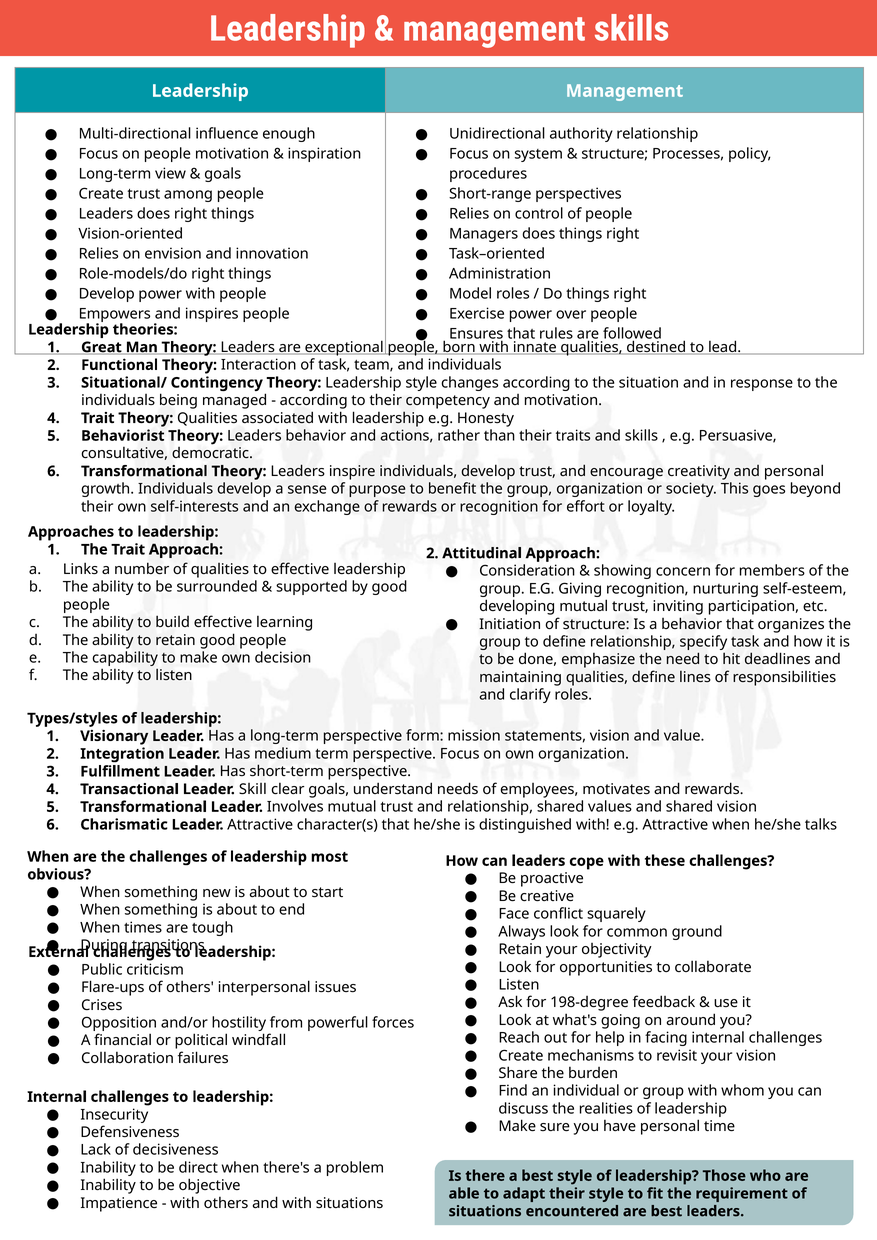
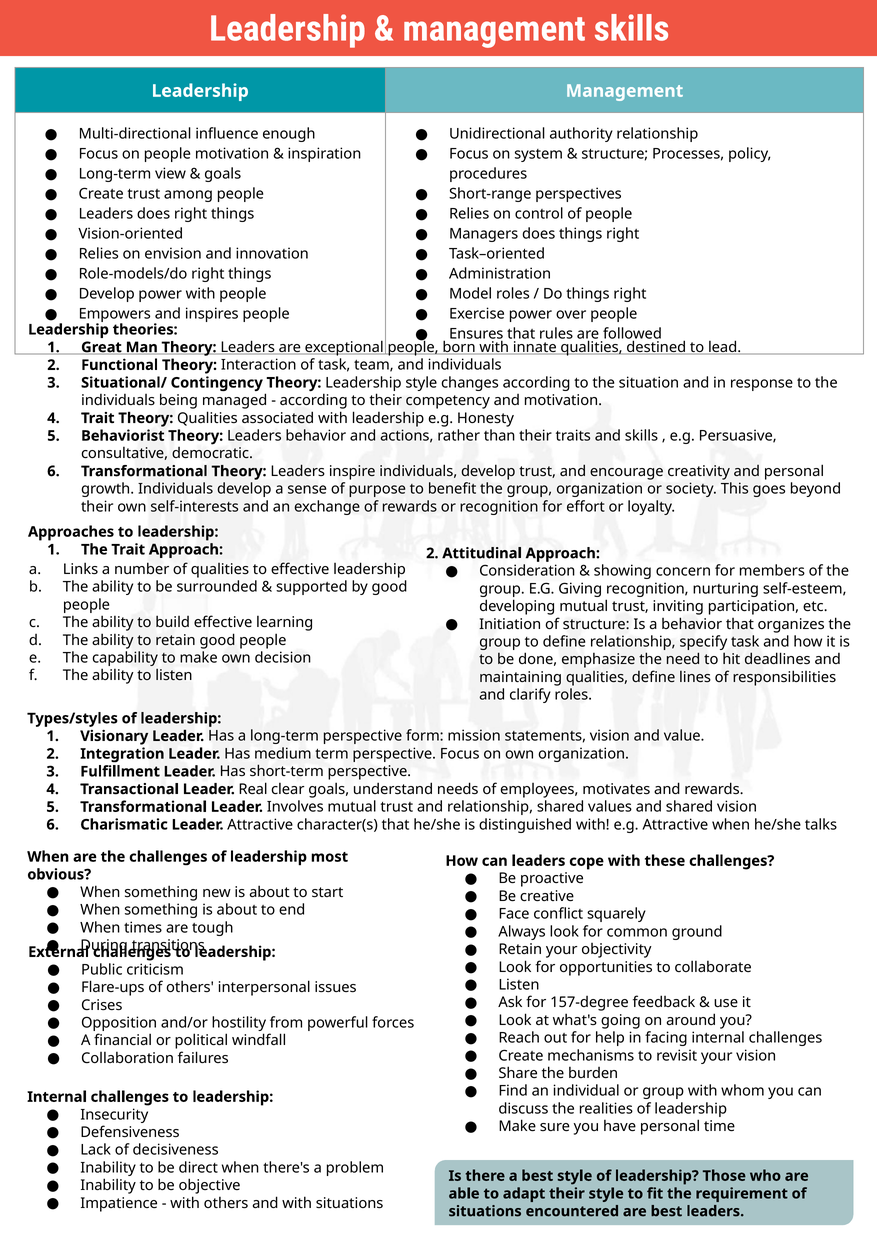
Skill: Skill -> Real
198-degree: 198-degree -> 157-degree
